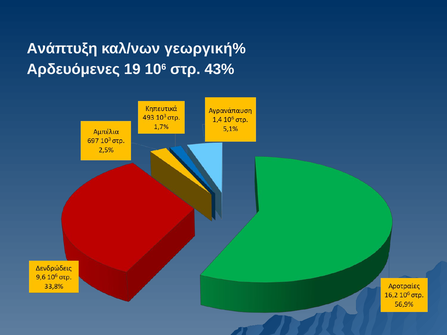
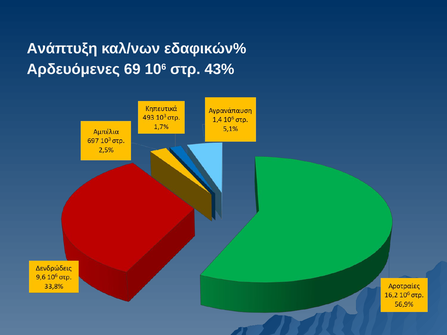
γεωργική%: γεωργική% -> εδαφικών%
19: 19 -> 69
